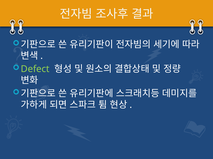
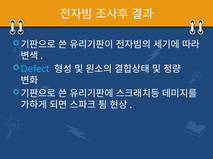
Defect colour: light green -> light blue
